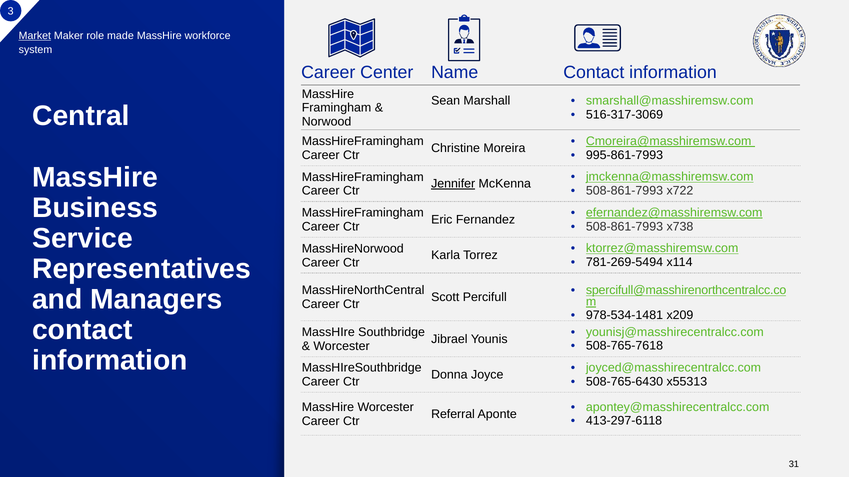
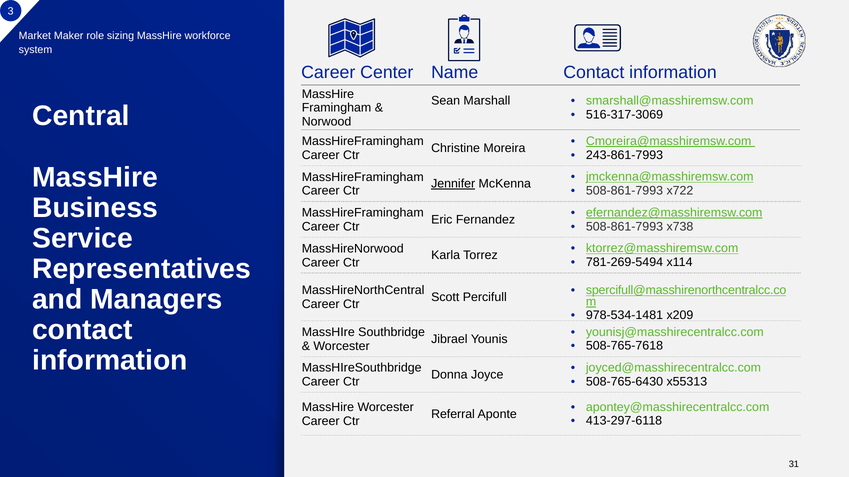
Market underline: present -> none
made: made -> sizing
995-861-7993: 995-861-7993 -> 243-861-7993
